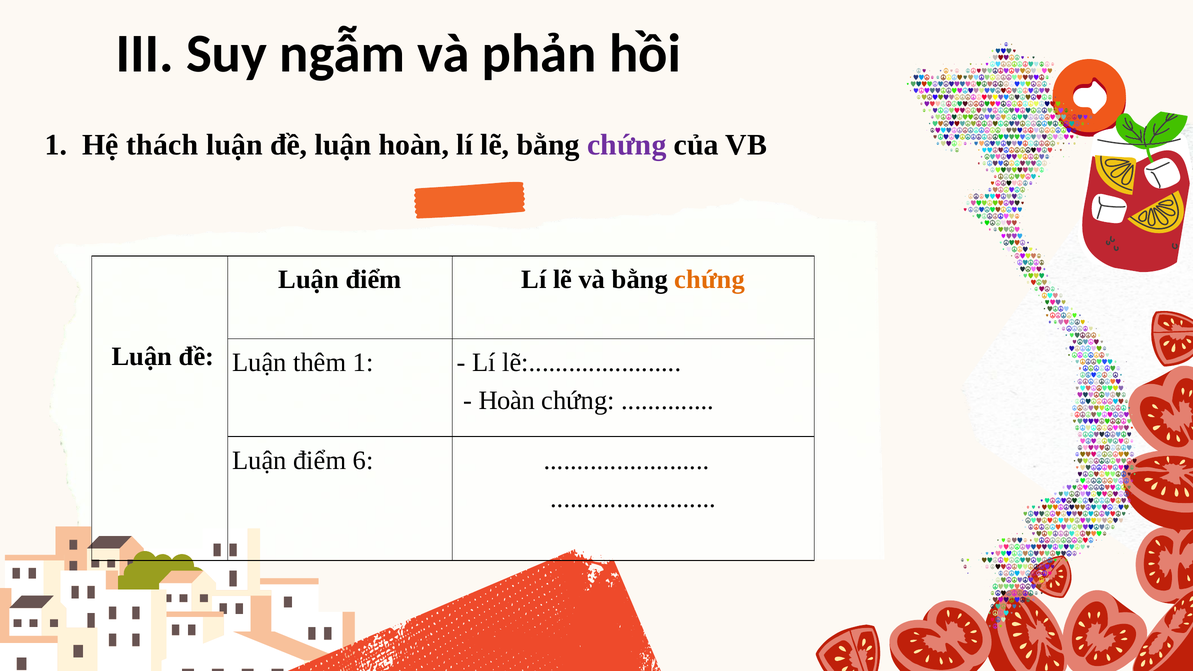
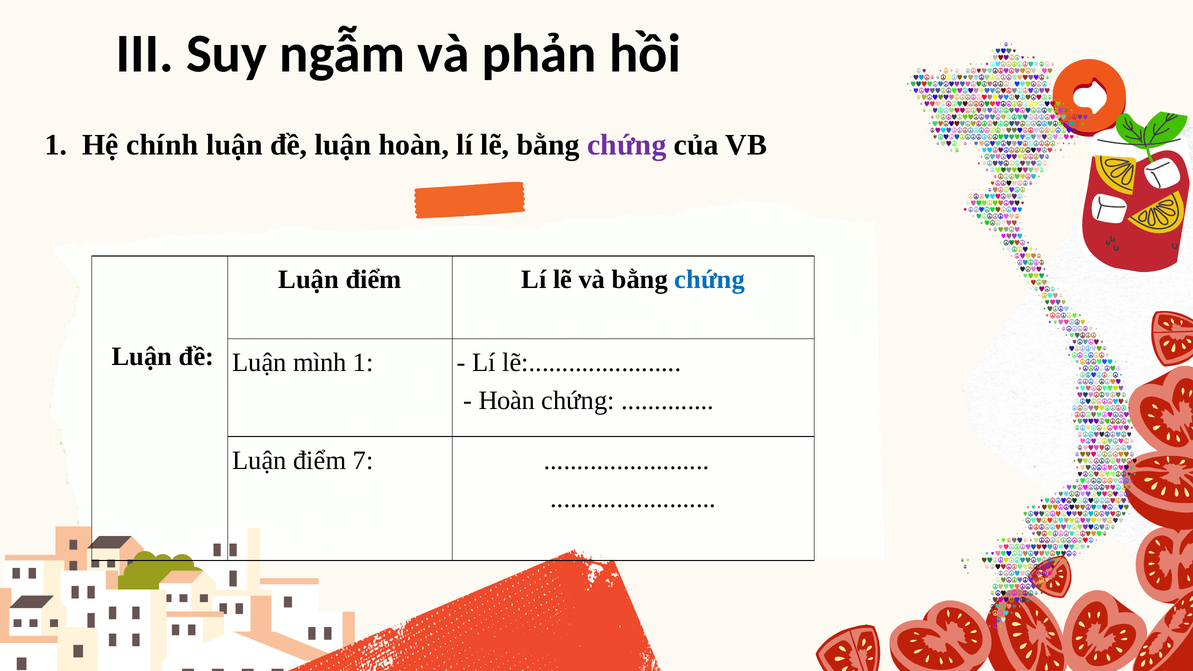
thách: thách -> chính
chứng at (710, 280) colour: orange -> blue
thêm: thêm -> mình
6: 6 -> 7
